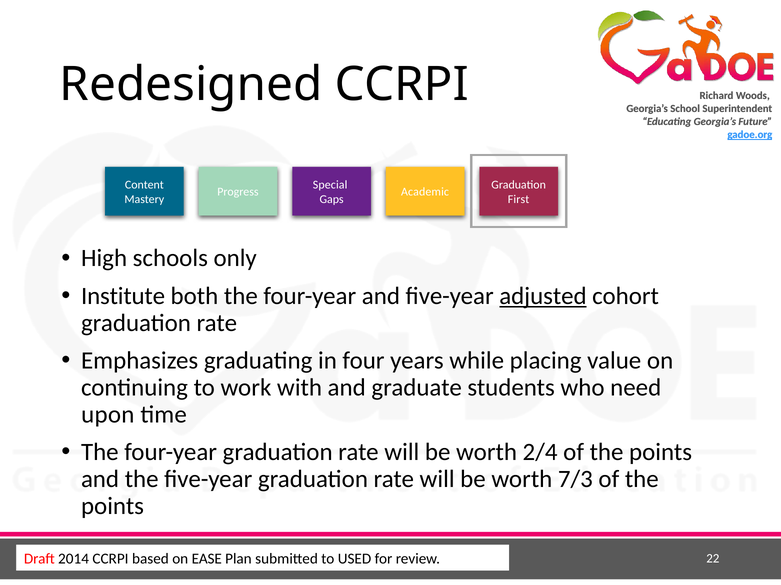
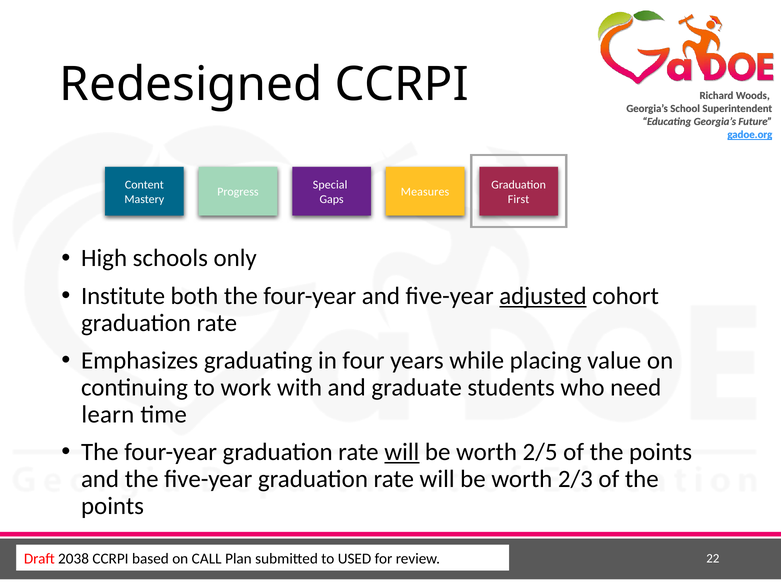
Academic: Academic -> Measures
upon: upon -> learn
will at (402, 453) underline: none -> present
2/4: 2/4 -> 2/5
7/3: 7/3 -> 2/3
2014: 2014 -> 2038
EASE: EASE -> CALL
